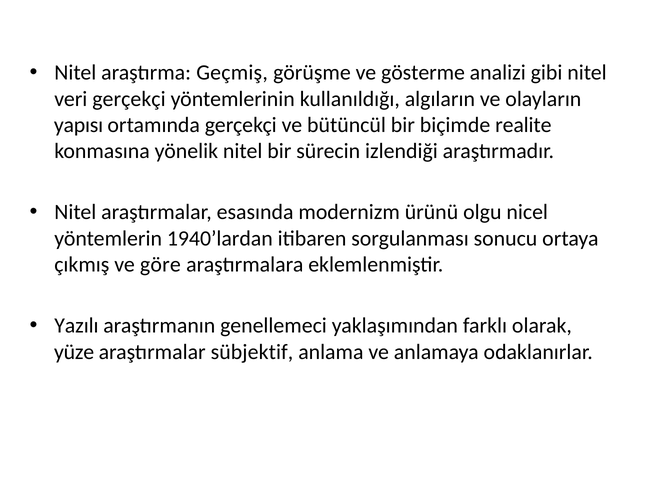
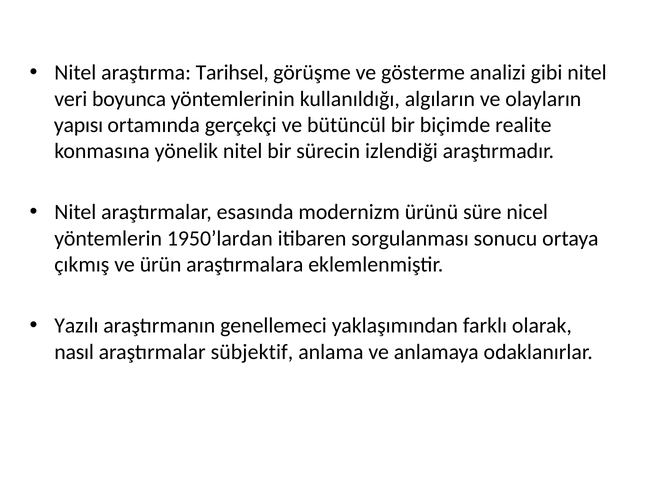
Geçmiş: Geçmiş -> Tarihsel
veri gerçekçi: gerçekçi -> boyunca
olgu: olgu -> süre
1940’lardan: 1940’lardan -> 1950’lardan
göre: göre -> ürün
yüze: yüze -> nasıl
